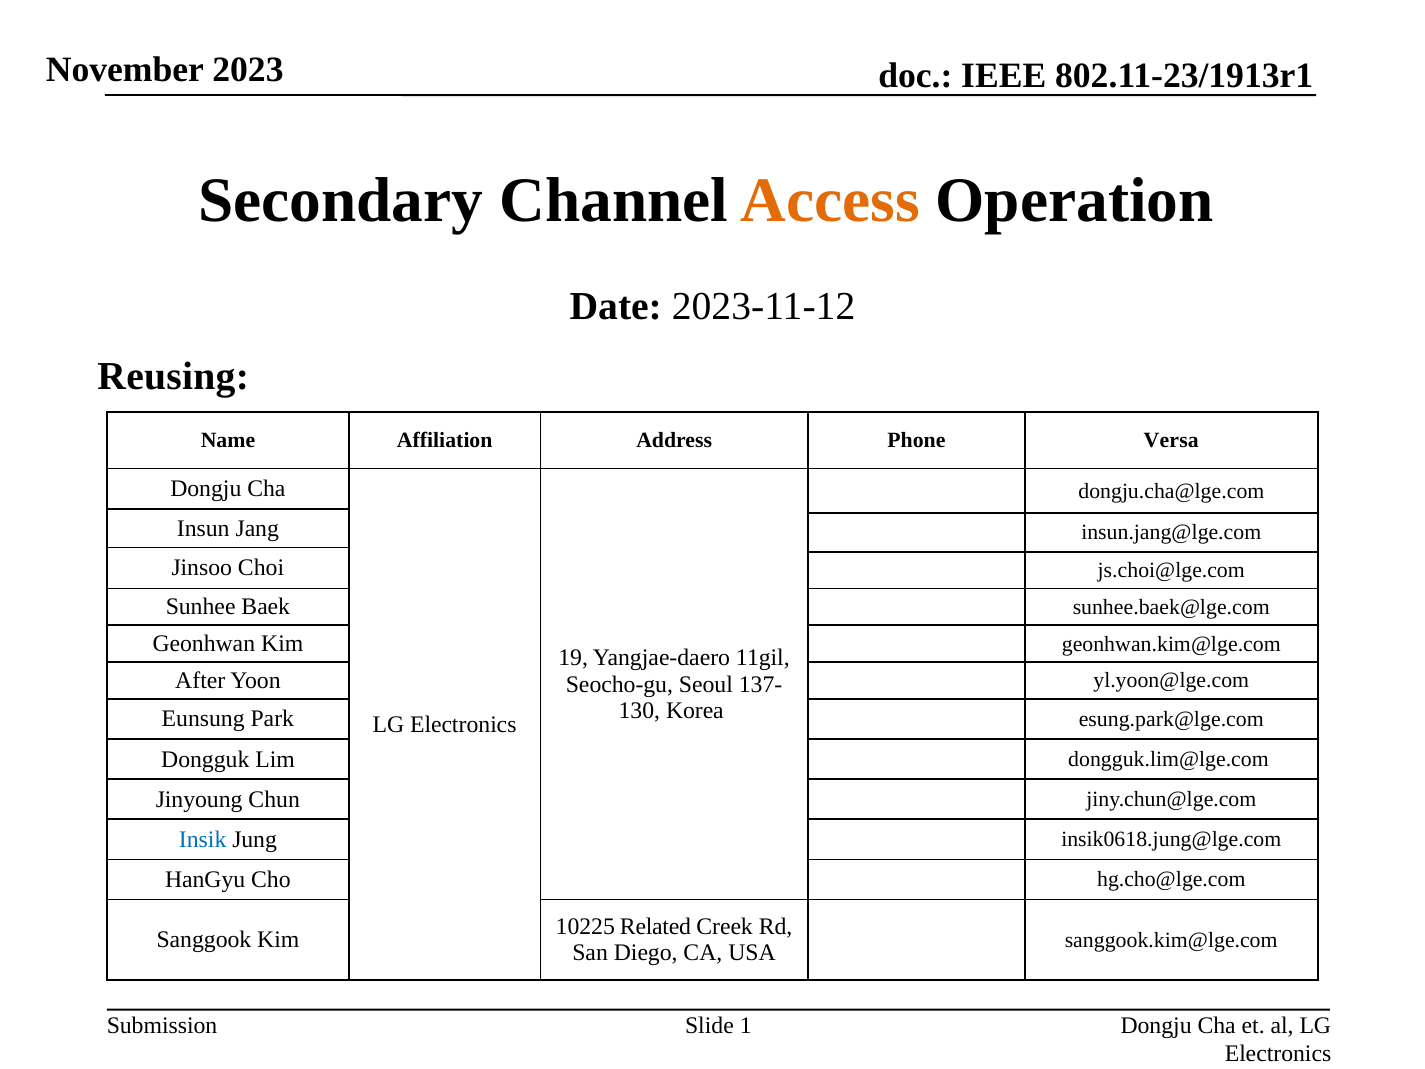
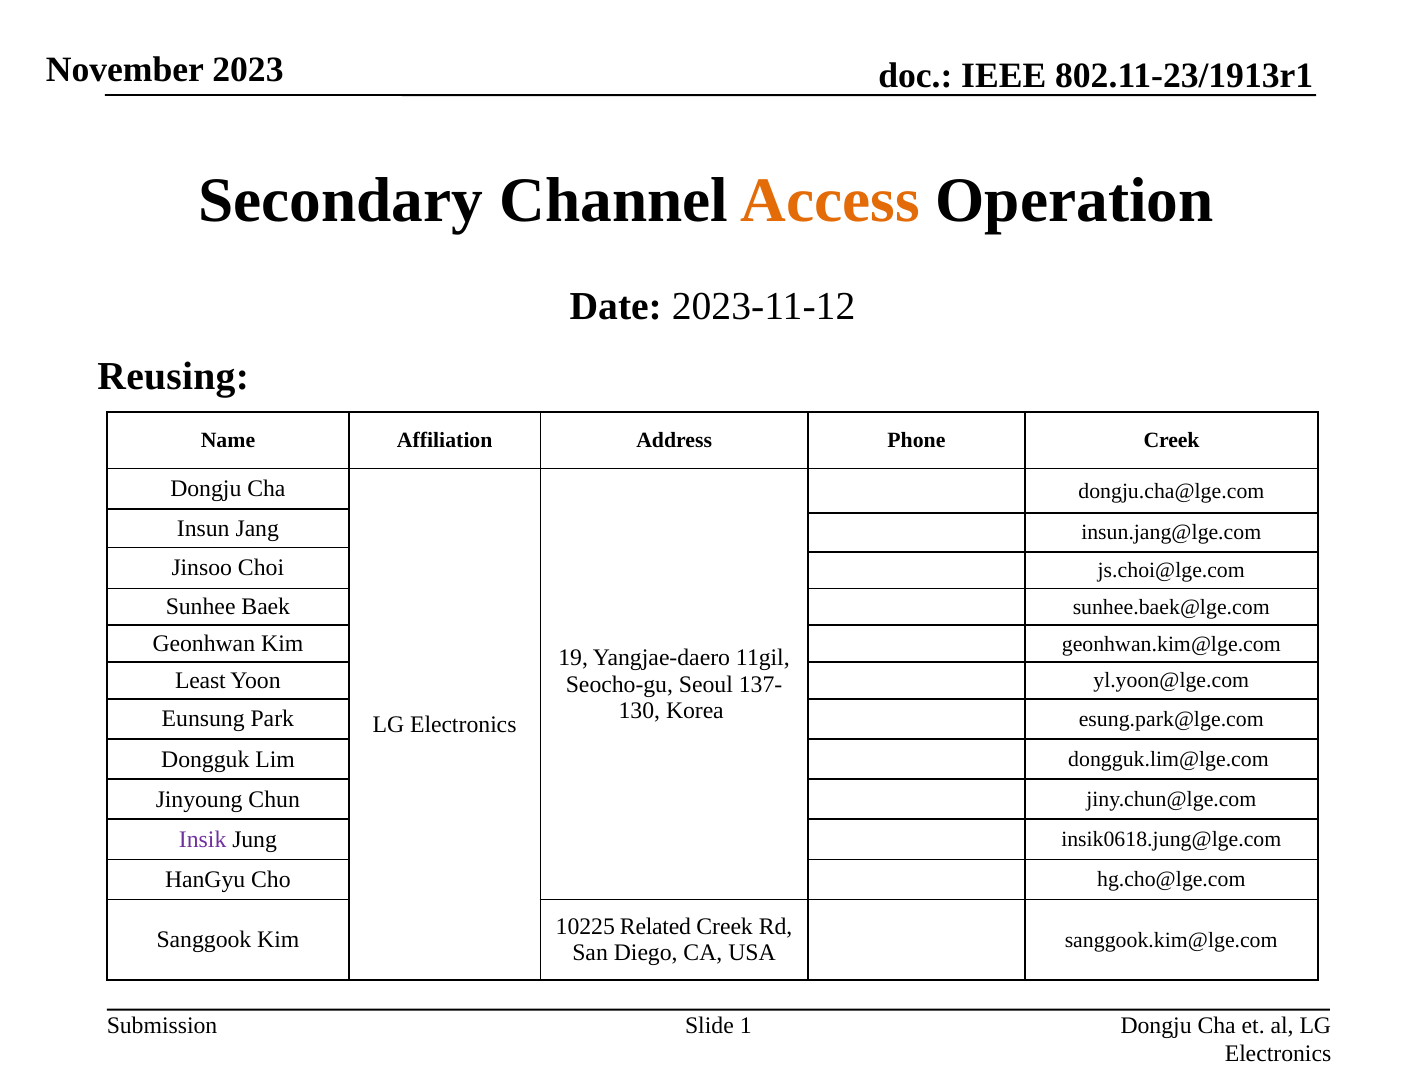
Phone Versa: Versa -> Creek
After: After -> Least
Insik colour: blue -> purple
